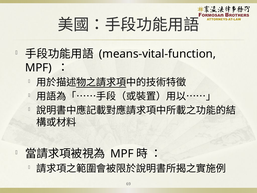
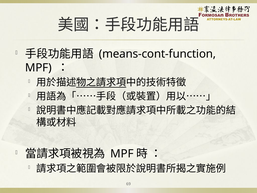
means-vital-function: means-vital-function -> means-cont-function
